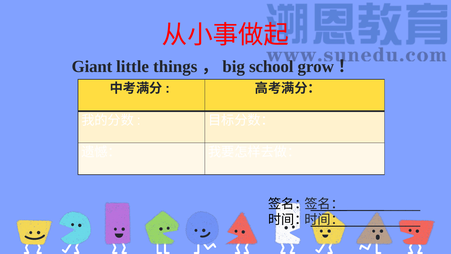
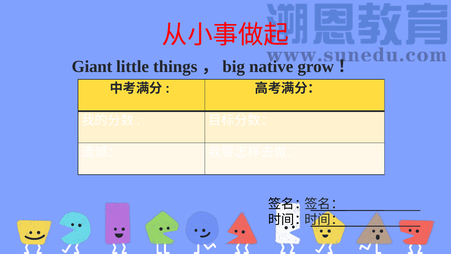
school: school -> native
